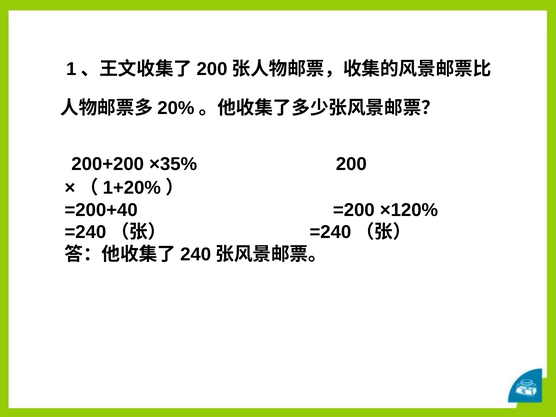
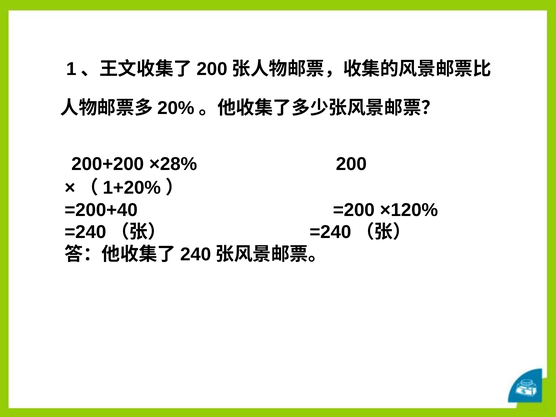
×35%: ×35% -> ×28%
